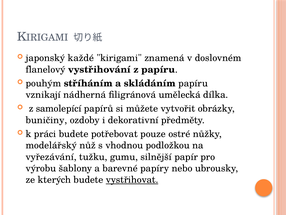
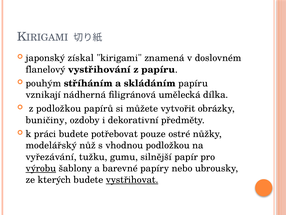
každé: každé -> získal
z samolepící: samolepící -> podložkou
výrobu underline: none -> present
